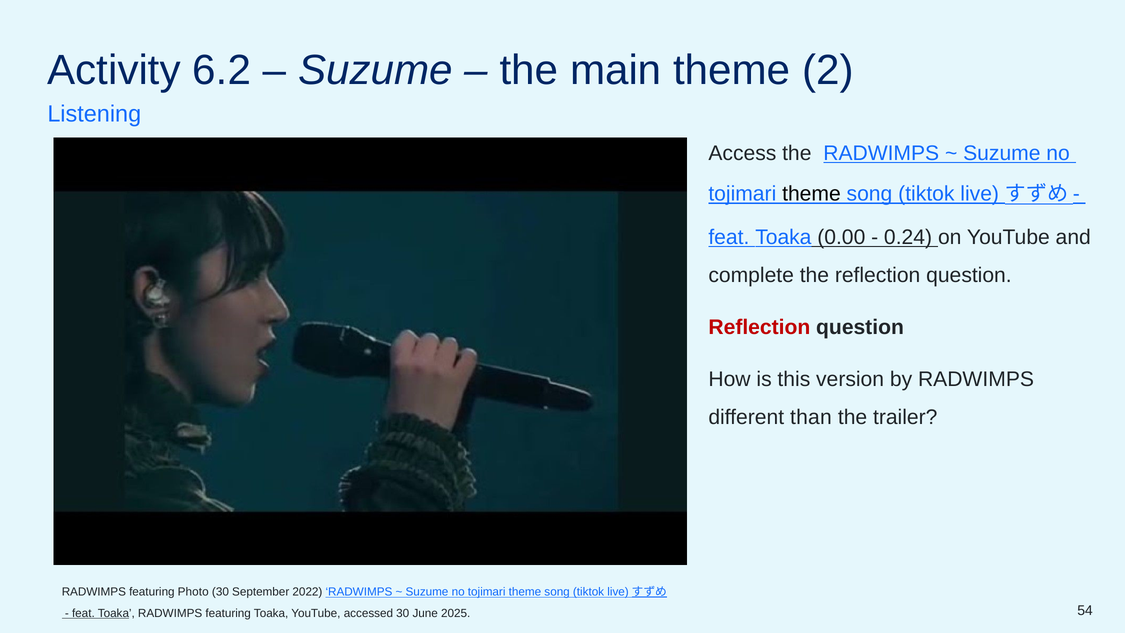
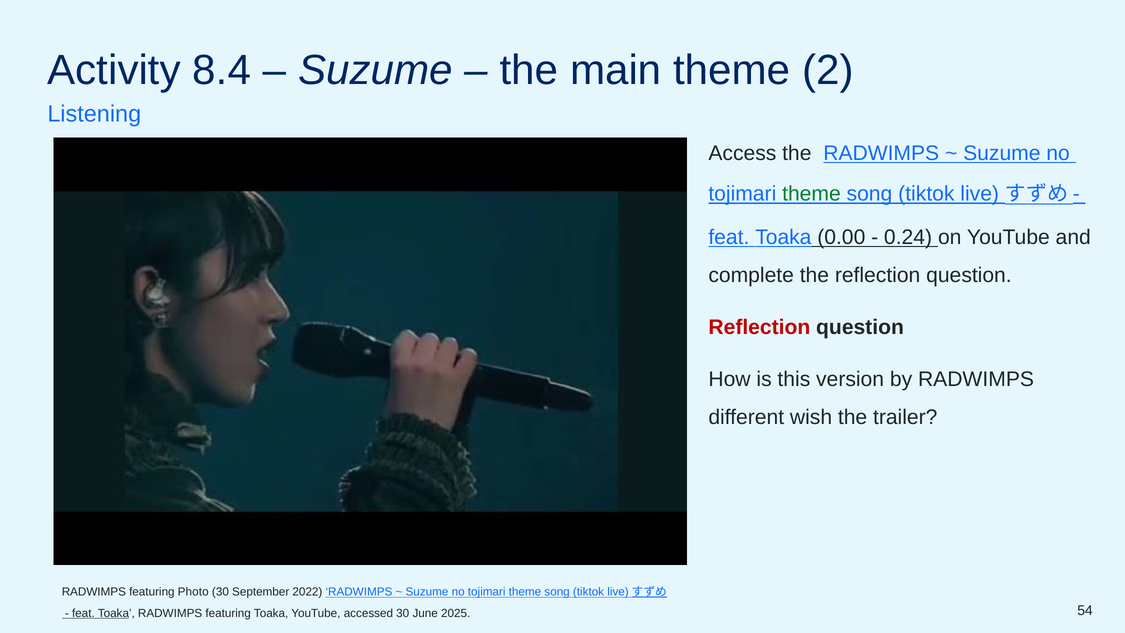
6.2: 6.2 -> 8.4
theme at (811, 194) colour: black -> green
than: than -> wish
